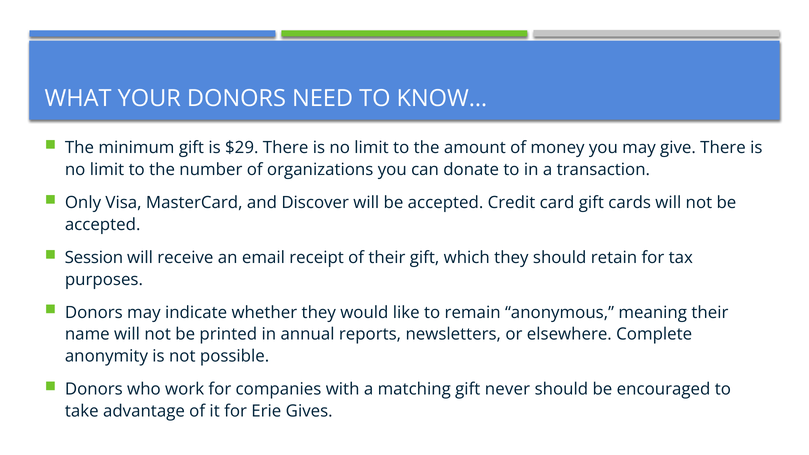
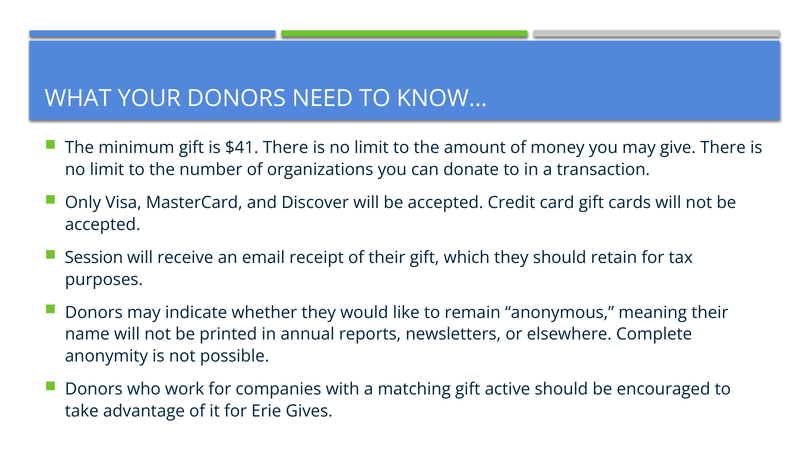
$29: $29 -> $41
never: never -> active
